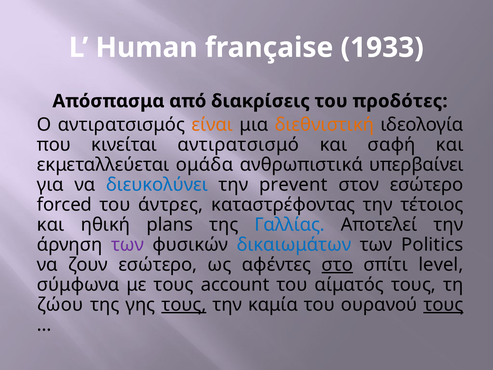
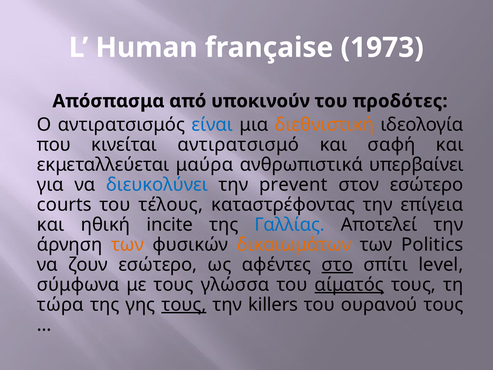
1933: 1933 -> 1973
διακρίσεις: διακρίσεις -> υποκινούν
είναι colour: orange -> blue
ομάδα: ομάδα -> μαύρα
forced: forced -> courts
άντρες: άντρες -> τέλους
τέτοιος: τέτοιος -> επίγεια
plans: plans -> incite
των at (128, 244) colour: purple -> orange
δικαιωμάτων colour: blue -> orange
account: account -> γλώσσα
αίματός underline: none -> present
ζώου: ζώου -> τώρα
καμία: καμία -> killers
τους at (443, 304) underline: present -> none
